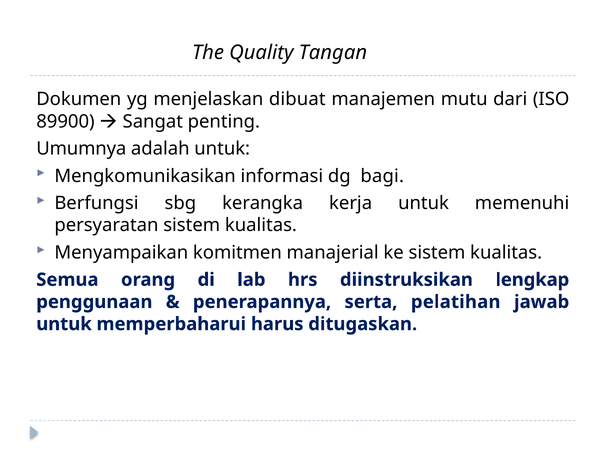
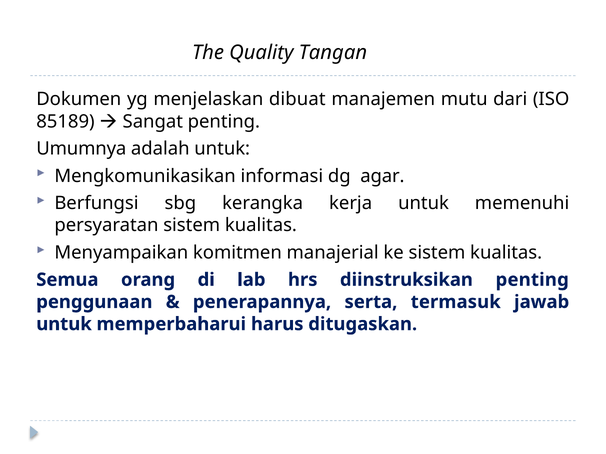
89900: 89900 -> 85189
bagi: bagi -> agar
diinstruksikan lengkap: lengkap -> penting
pelatihan: pelatihan -> termasuk
